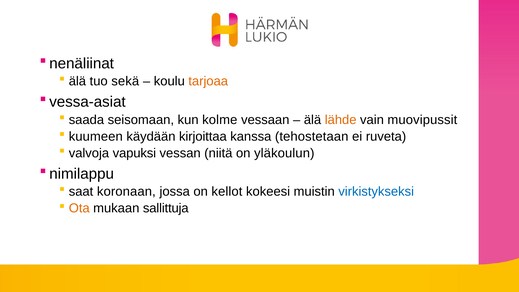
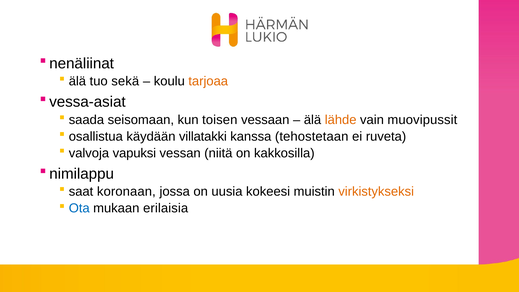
kolme: kolme -> toisen
kuumeen: kuumeen -> osallistua
kirjoittaa: kirjoittaa -> villatakki
yläkoulun: yläkoulun -> kakkosilla
kellot: kellot -> uusia
virkistykseksi colour: blue -> orange
Ota colour: orange -> blue
sallittuja: sallittuja -> erilaisia
